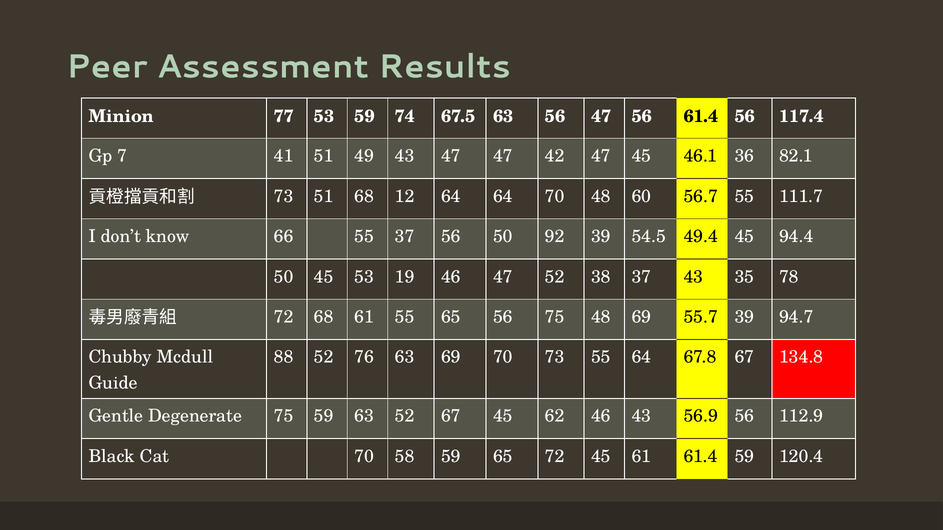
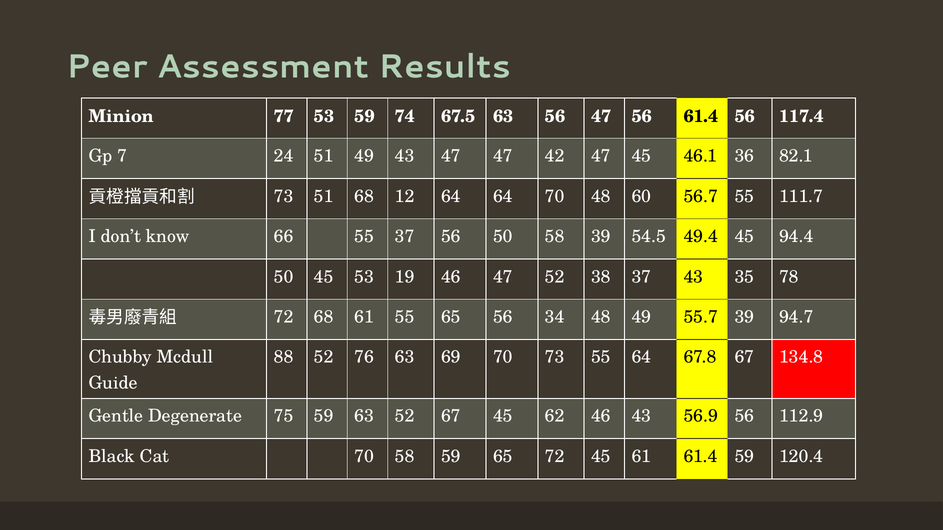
41: 41 -> 24
50 92: 92 -> 58
56 75: 75 -> 34
48 69: 69 -> 49
